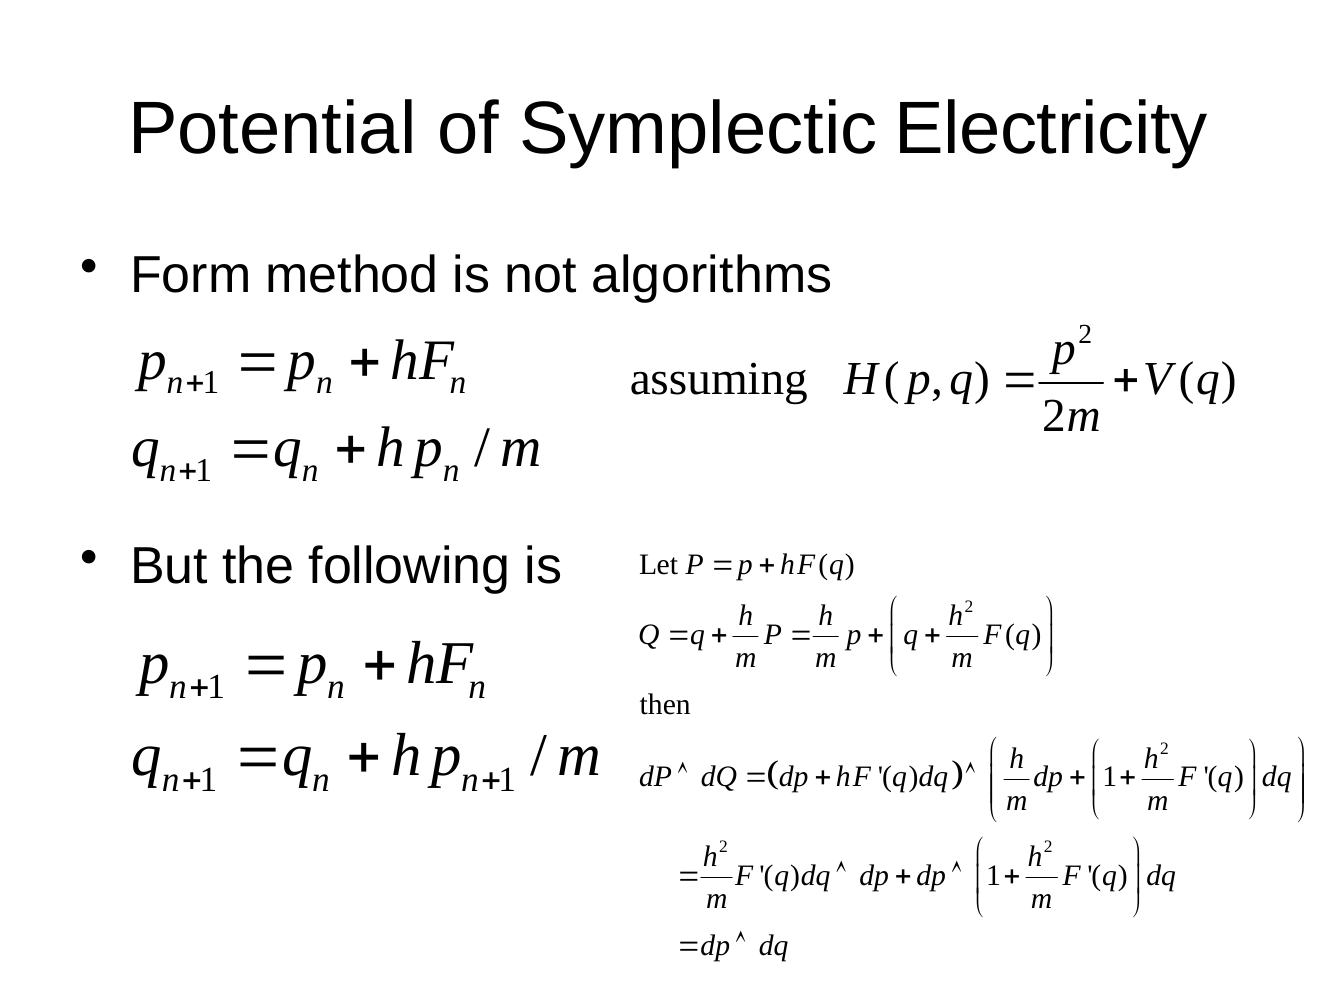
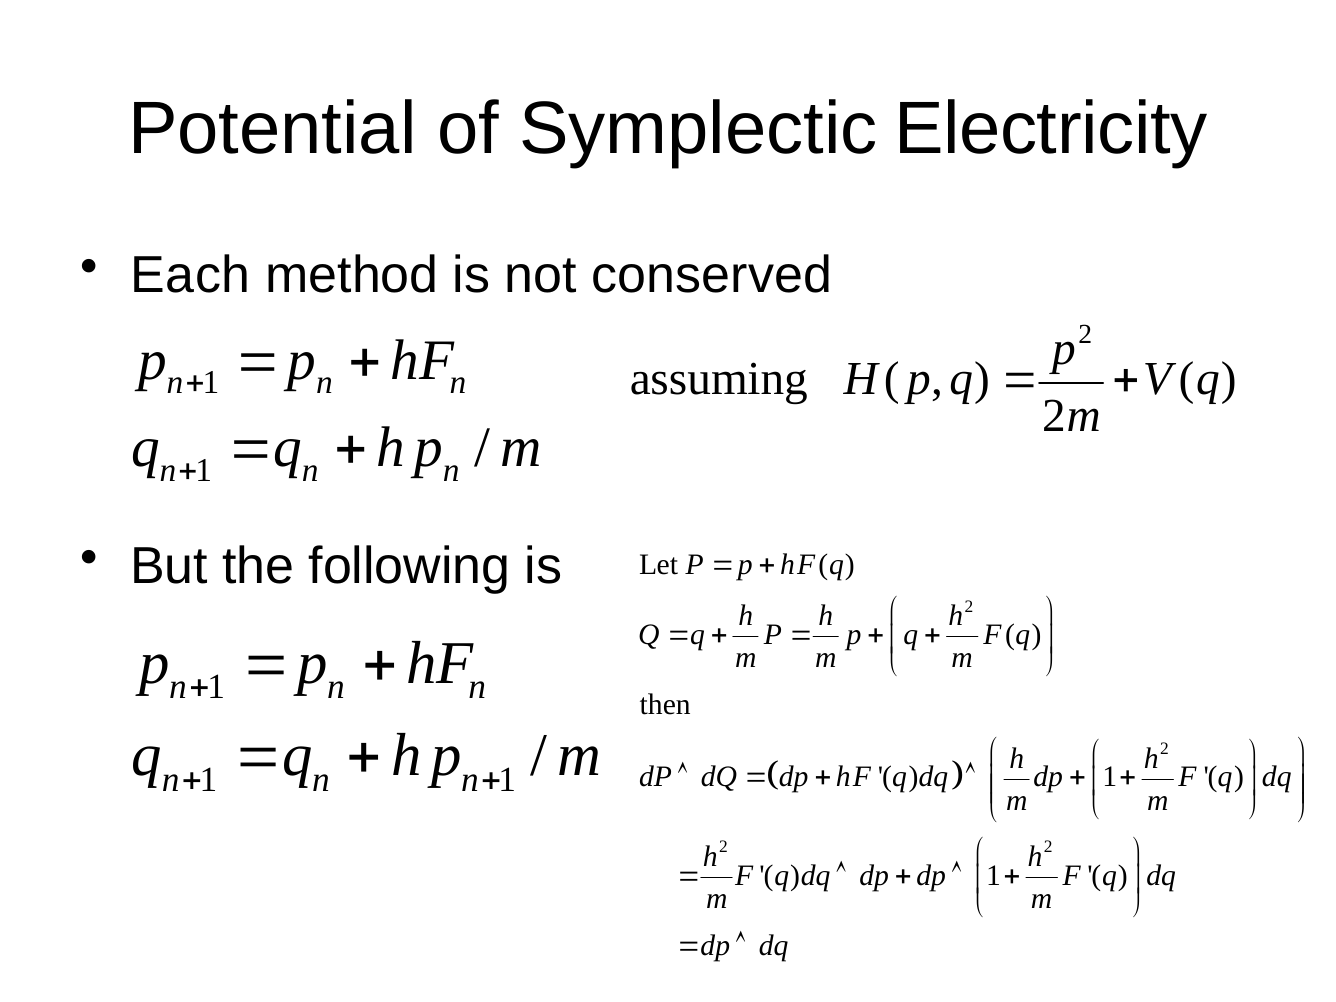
Form: Form -> Each
algorithms: algorithms -> conserved
